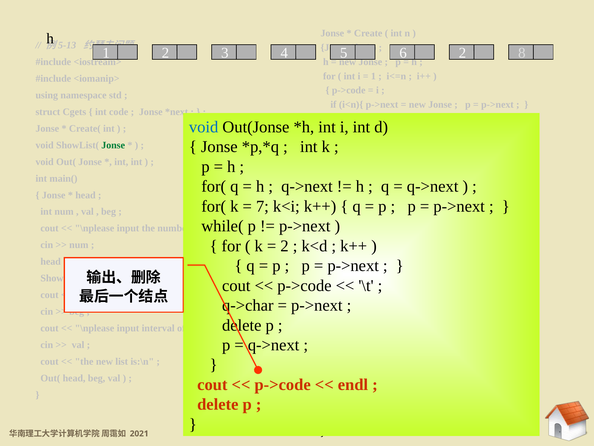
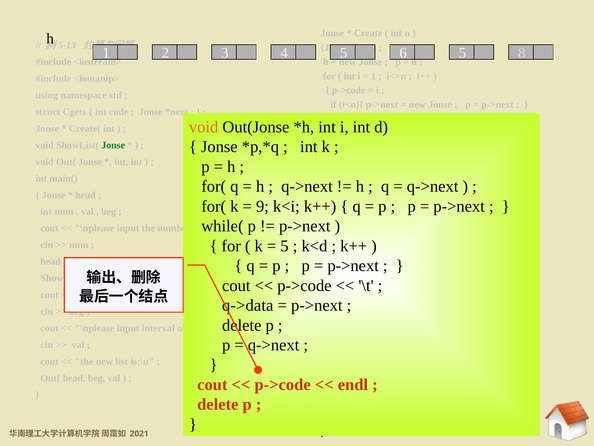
6 2: 2 -> 5
void at (204, 127) colour: blue -> orange
7: 7 -> 9
2 at (285, 246): 2 -> 5
q->char: q->char -> q->data
